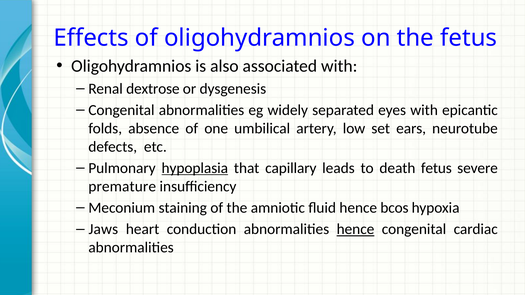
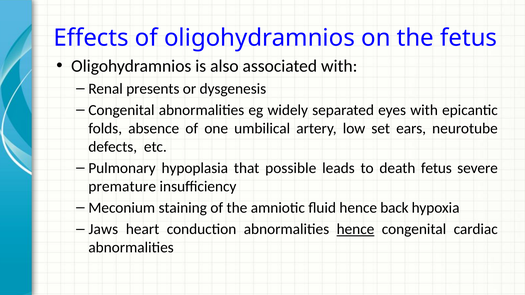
dextrose: dextrose -> presents
hypoplasia underline: present -> none
capillary: capillary -> possible
bcos: bcos -> back
